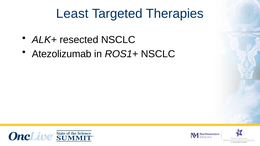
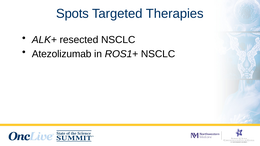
Least: Least -> Spots
